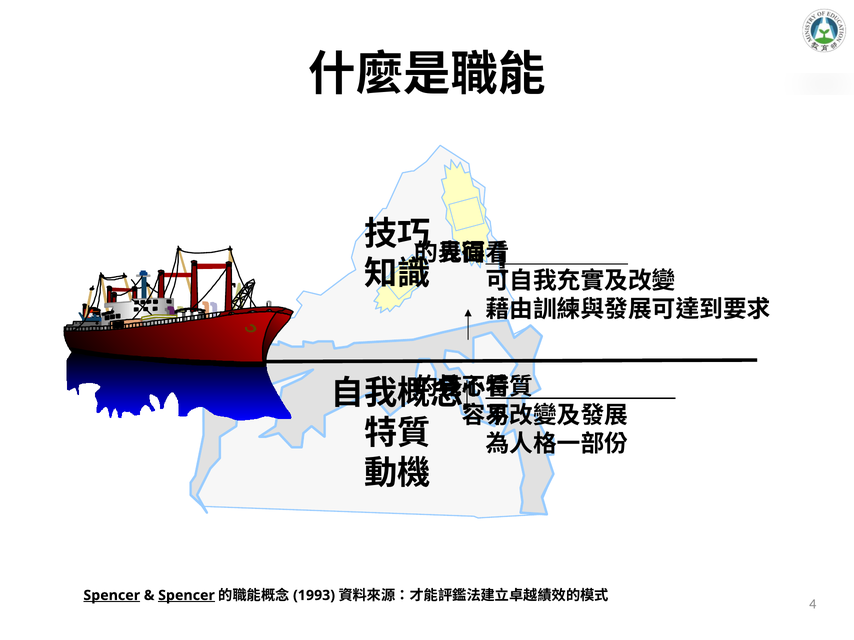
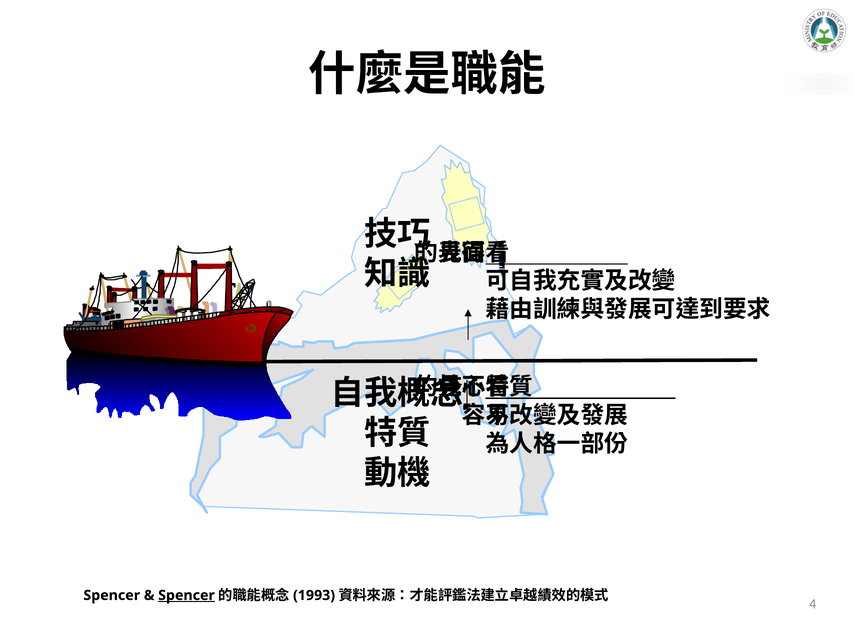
Spencer at (112, 596) underline: present -> none
